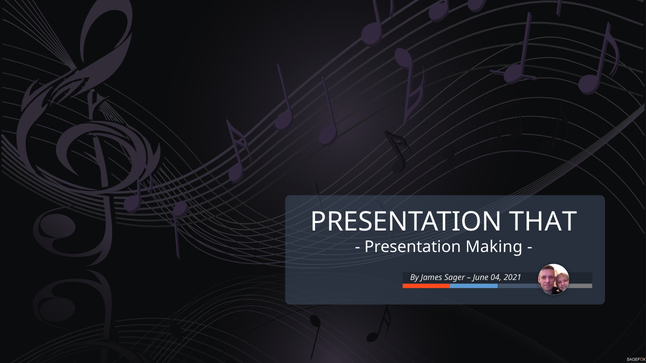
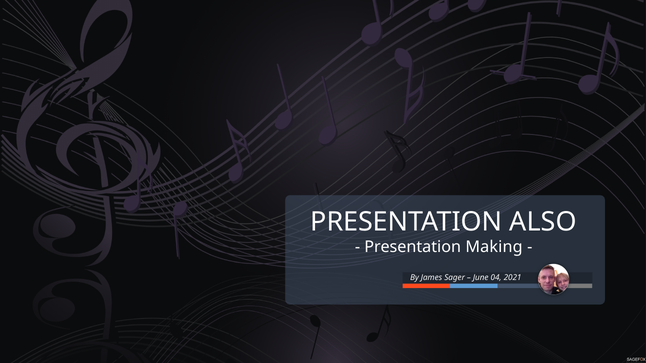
THAT: THAT -> ALSO
